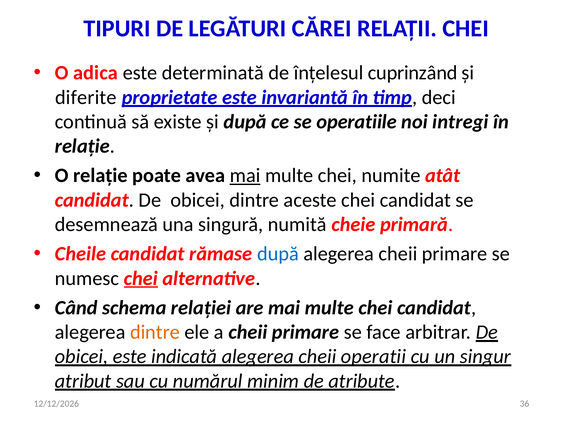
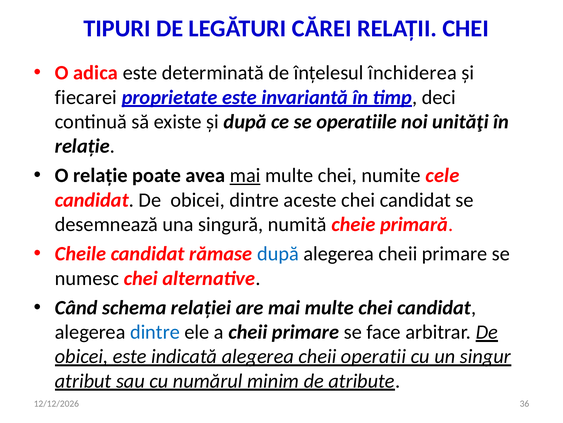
cuprinzând: cuprinzând -> închiderea
diferite: diferite -> fiecarei
intregi: intregi -> unităţi
atât: atât -> cele
chei at (141, 278) underline: present -> none
dintre at (155, 332) colour: orange -> blue
